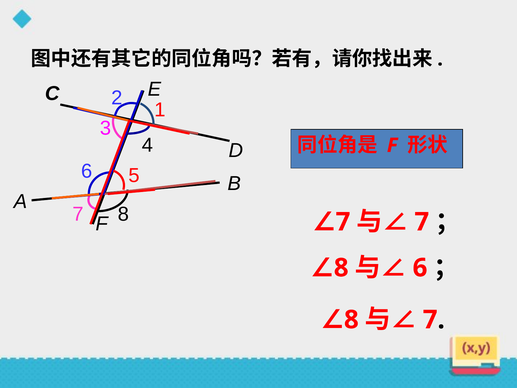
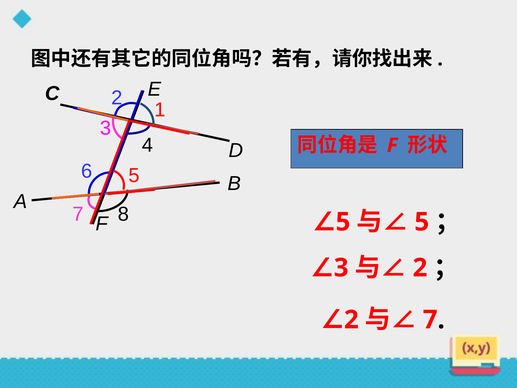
7 at (343, 222): 7 -> 5
7 at (422, 222): 7 -> 5
8 at (341, 268): 8 -> 3
6 at (420, 268): 6 -> 2
8 at (351, 320): 8 -> 2
